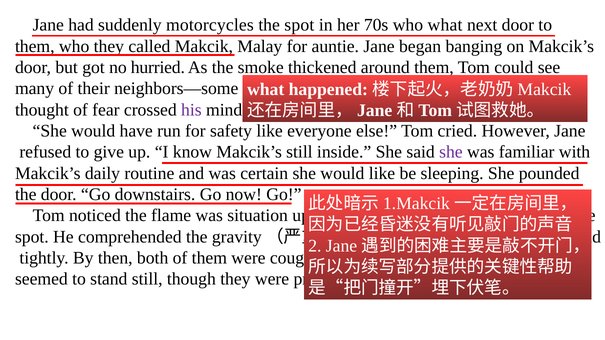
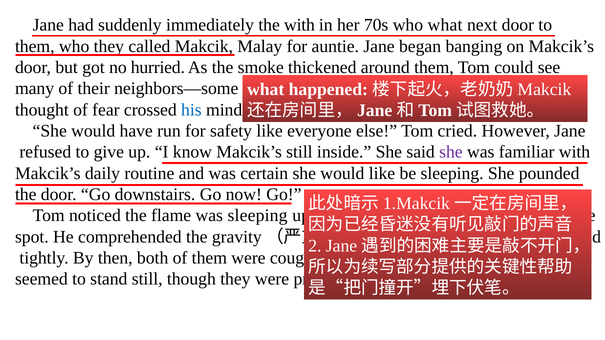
motorcycles: motorcycles -> immediately
spot at (299, 25): spot -> with
his colour: purple -> blue
was situation: situation -> sleeping
